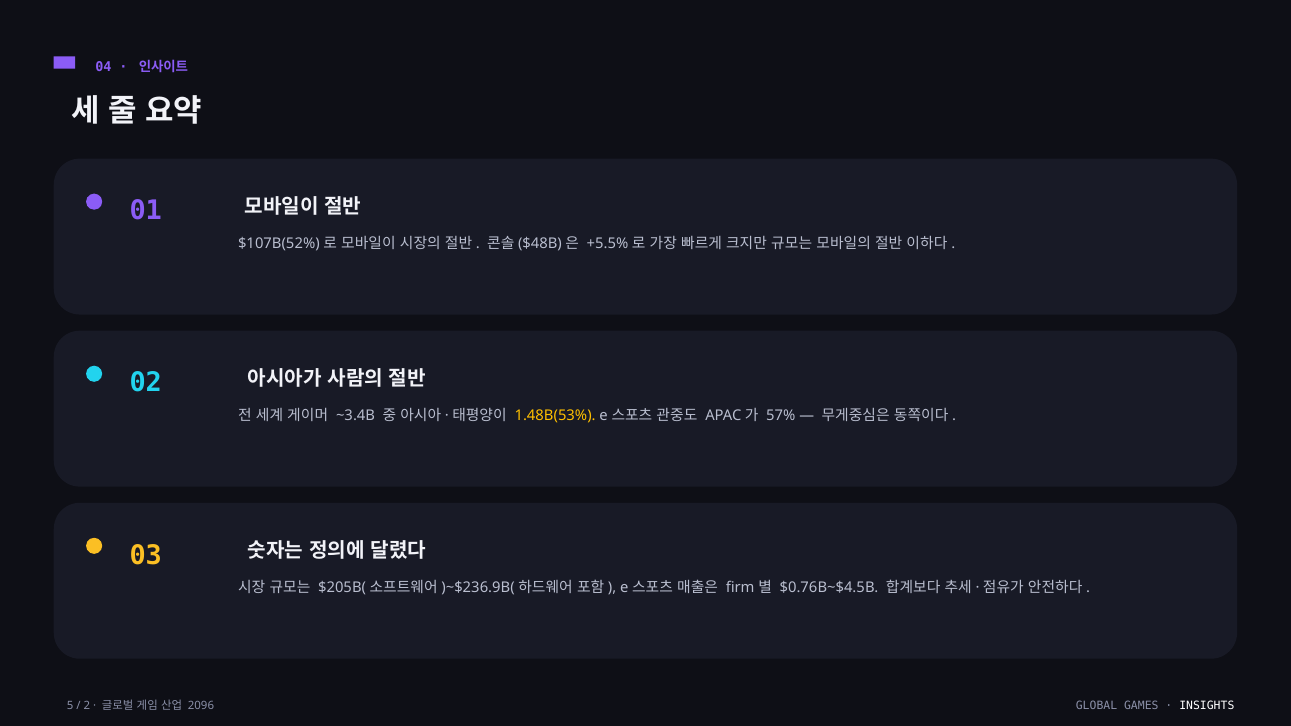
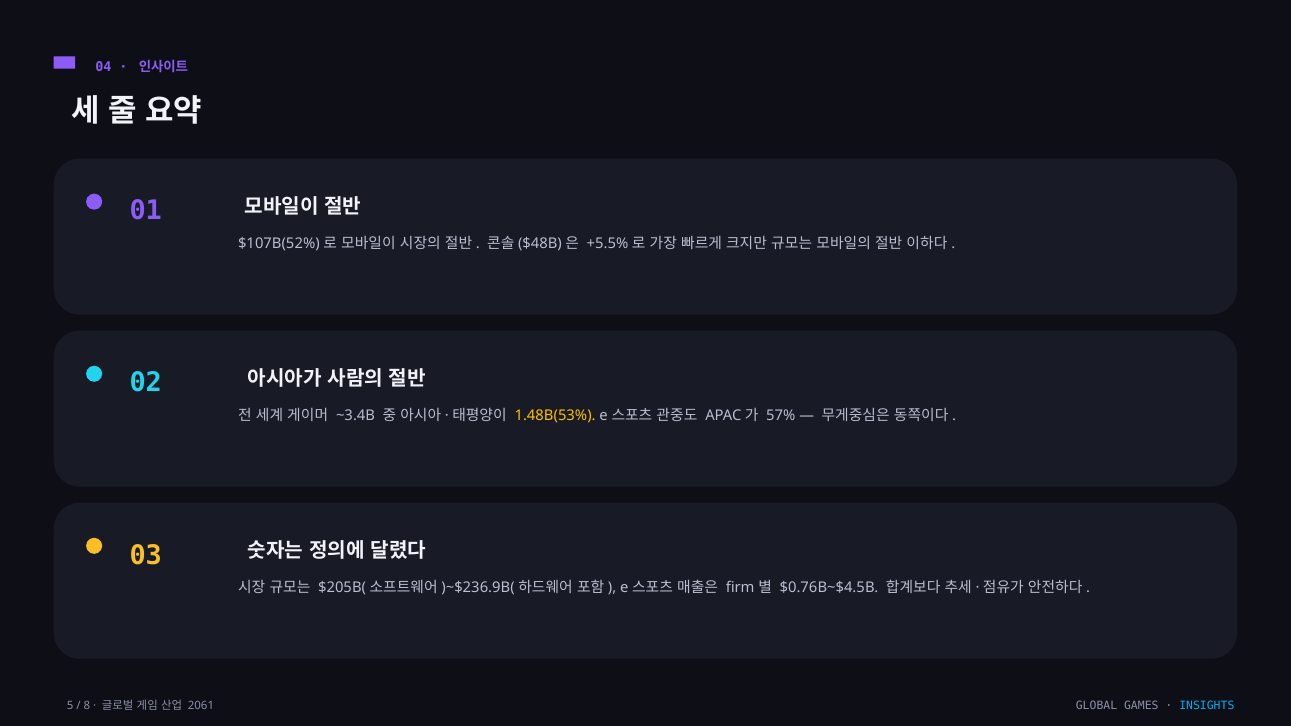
2: 2 -> 8
2096: 2096 -> 2061
INSIGHTS colour: white -> light blue
